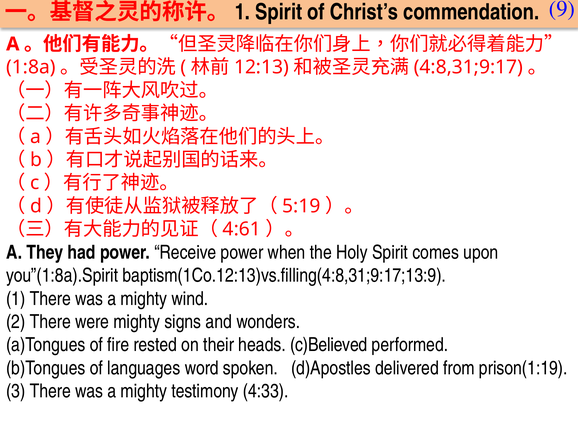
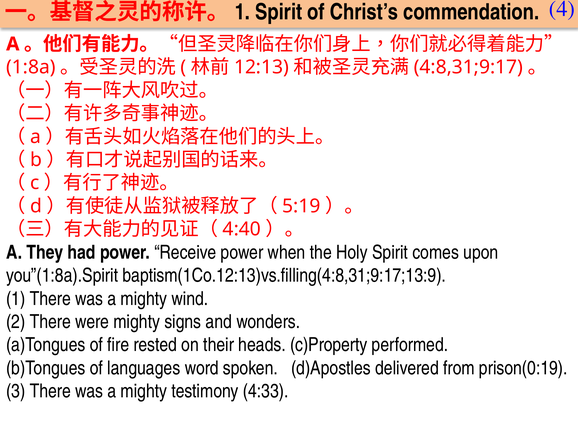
9: 9 -> 4
4:61: 4:61 -> 4:40
c)Believed: c)Believed -> c)Property
prison(1:19: prison(1:19 -> prison(0:19
